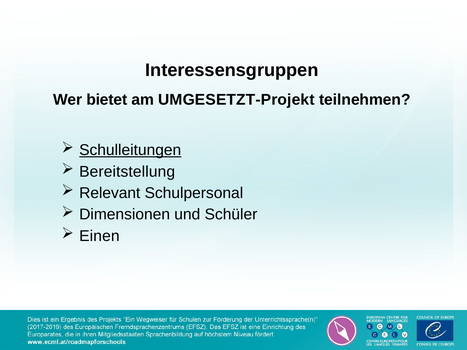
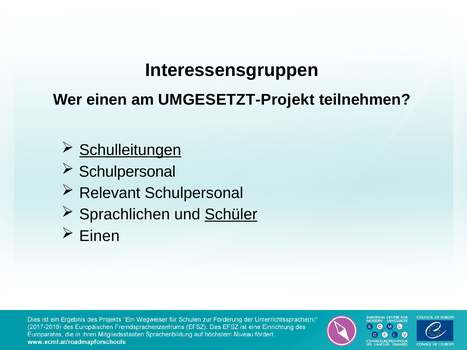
Wer bietet: bietet -> einen
Bereitstellung at (127, 172): Bereitstellung -> Schulpersonal
Dimensionen: Dimensionen -> Sprachlichen
Schüler underline: none -> present
